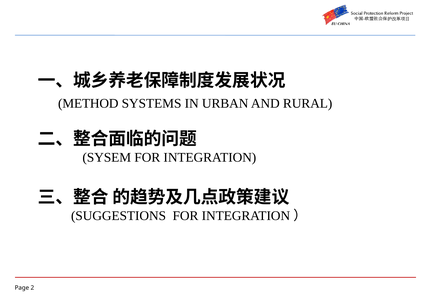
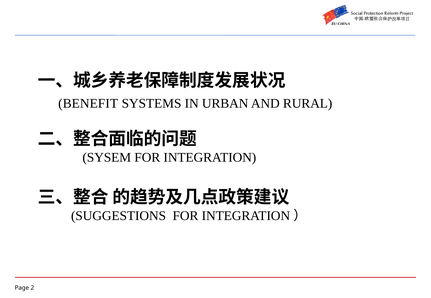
METHOD: METHOD -> BENEFIT
